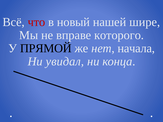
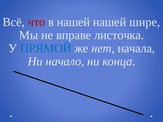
в новый: новый -> нашей
которого: которого -> листочка
ПРЯМОЙ colour: black -> blue
увидал: увидал -> начало
